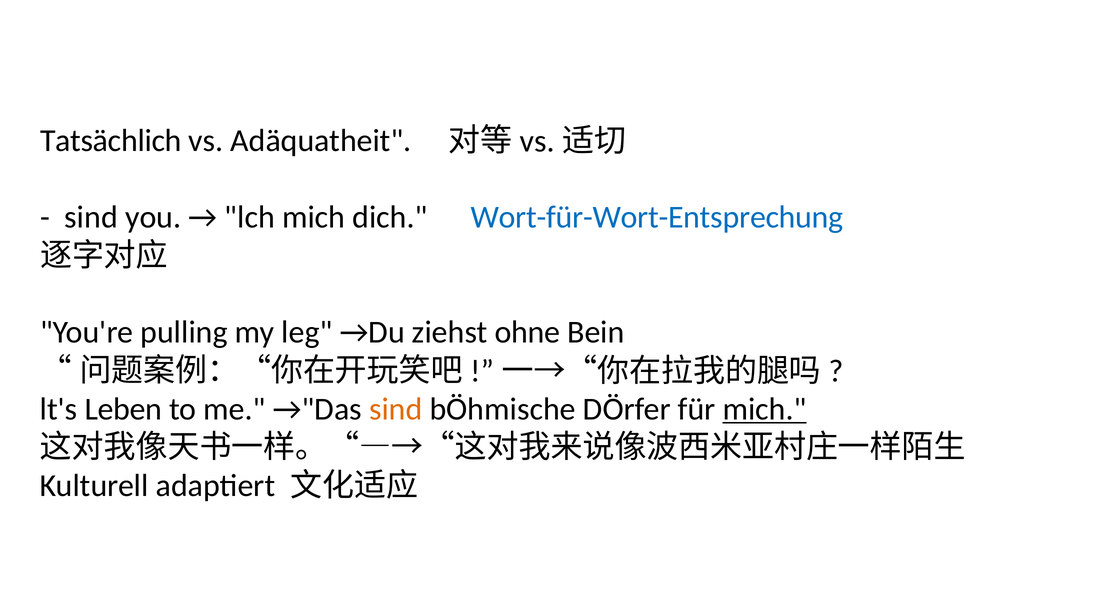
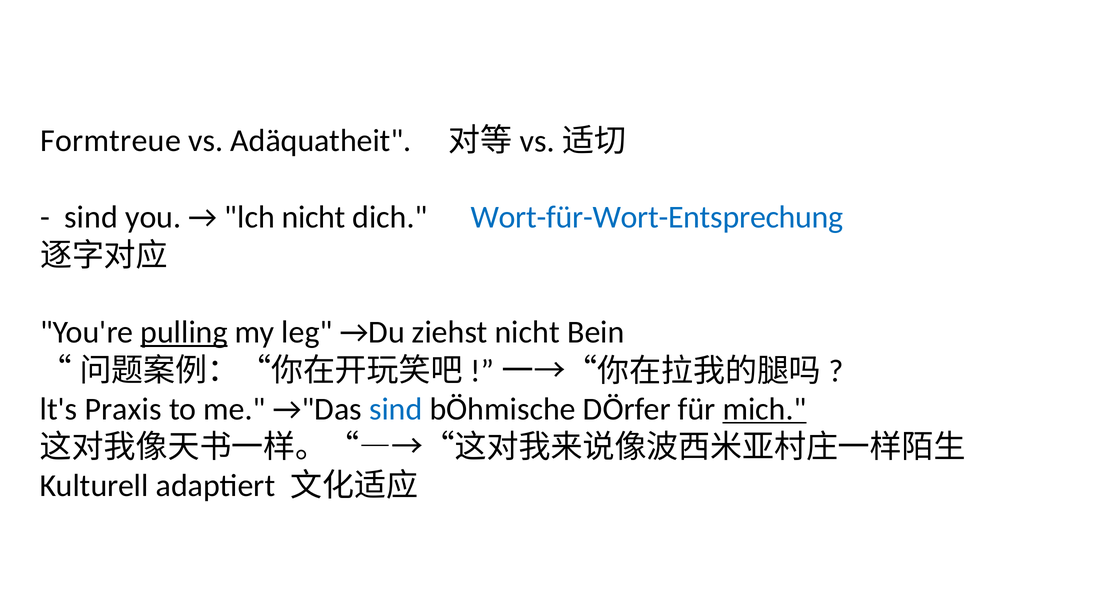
Tatsächlich: Tatsächlich -> Formtreue
lch mich: mich -> nicht
pulling underline: none -> present
ziehst ohne: ohne -> nicht
Leben: Leben -> Praxis
sind at (396, 409) colour: orange -> blue
